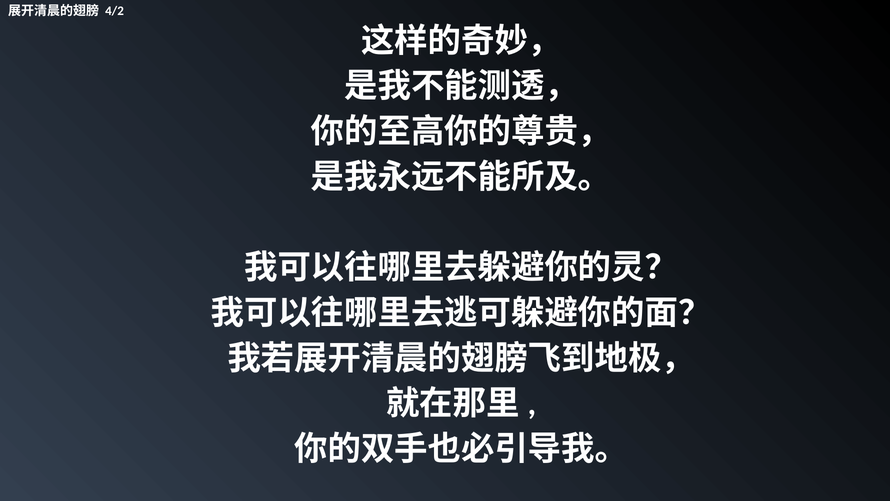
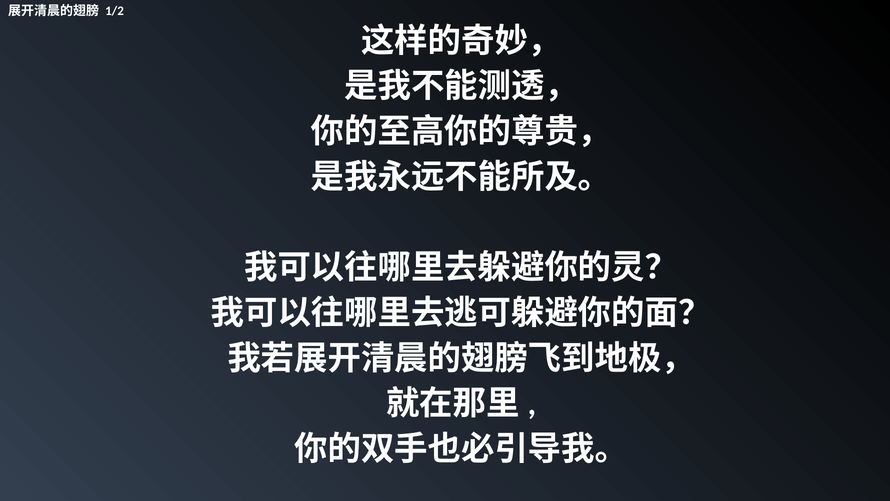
4/2: 4/2 -> 1/2
